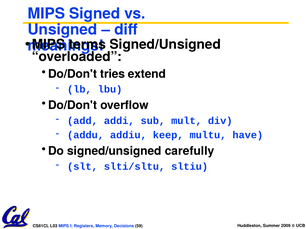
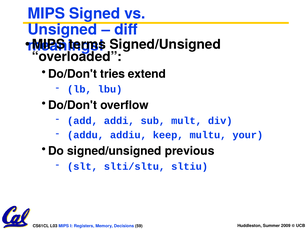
have: have -> your
carefully: carefully -> previous
